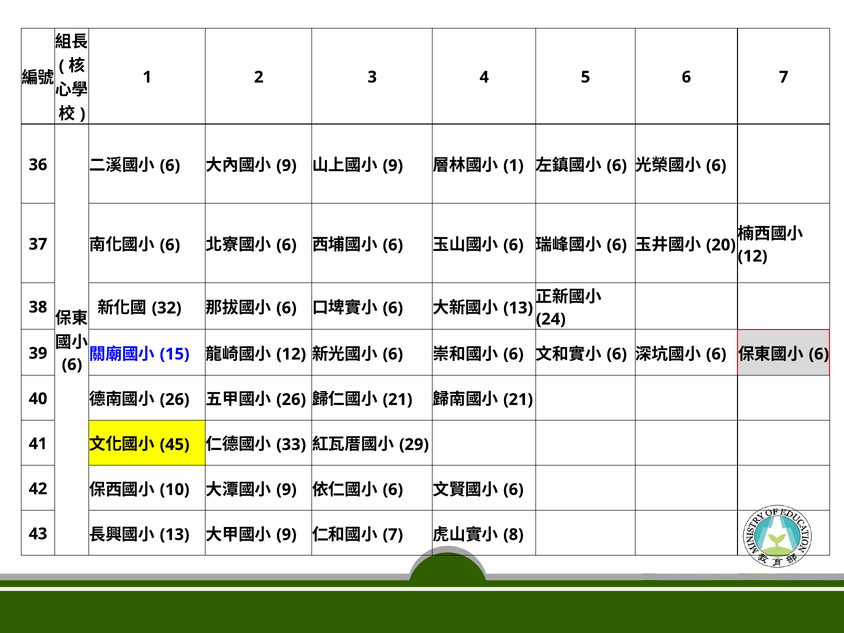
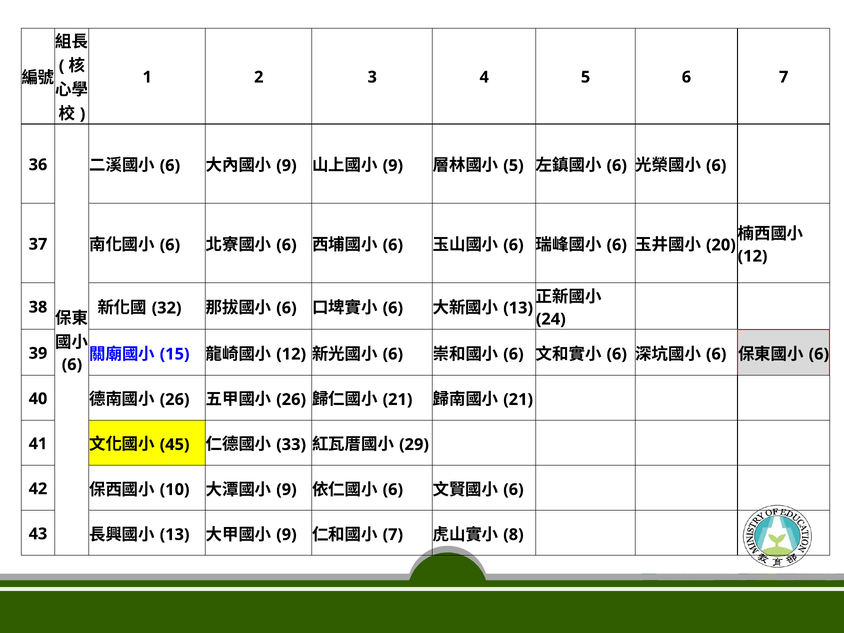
1 at (513, 166): 1 -> 5
